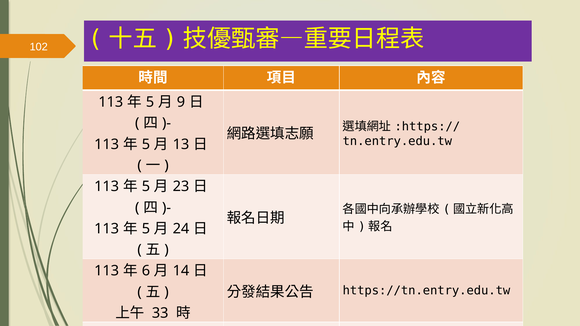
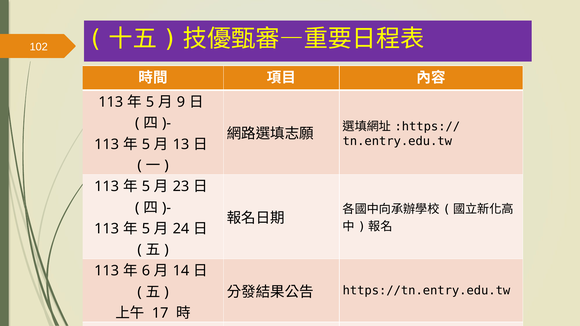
33 at (160, 313): 33 -> 17
